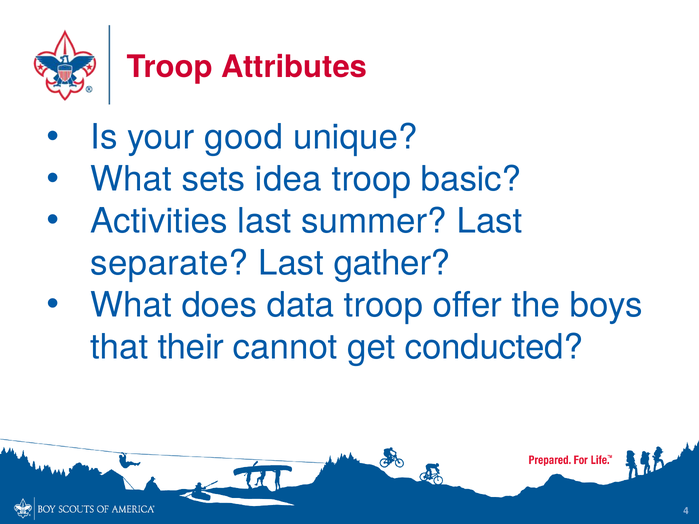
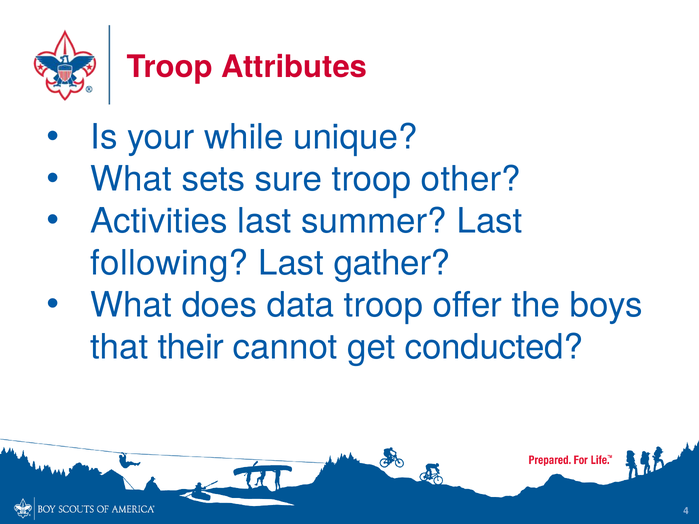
good: good -> while
idea: idea -> sure
basic: basic -> other
separate: separate -> following
